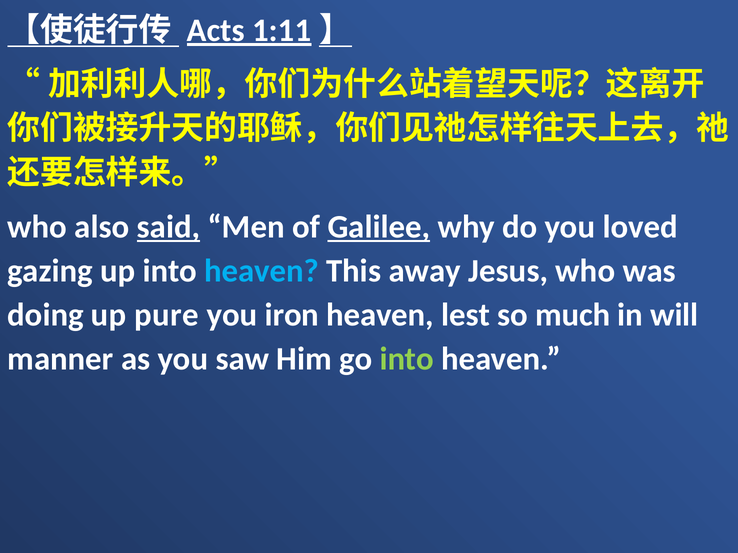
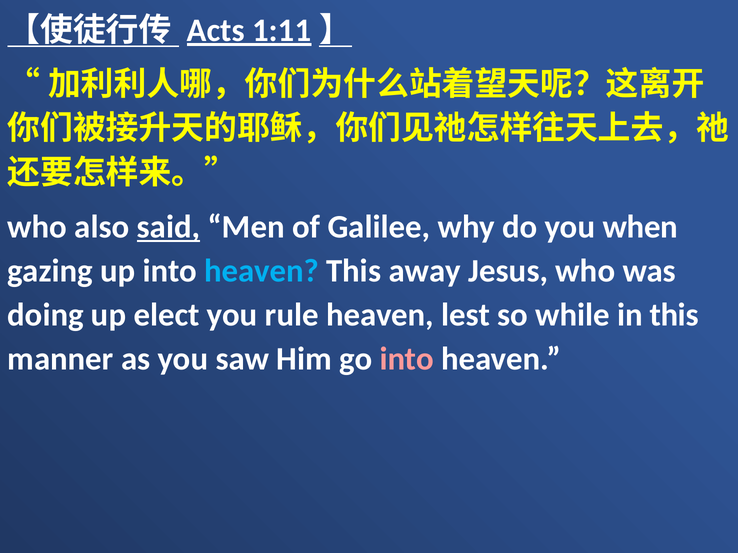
Galilee underline: present -> none
loved: loved -> when
pure: pure -> elect
iron: iron -> rule
much: much -> while
in will: will -> this
into at (407, 359) colour: light green -> pink
